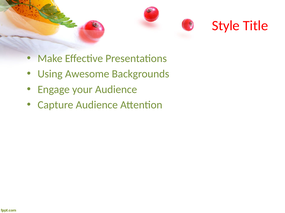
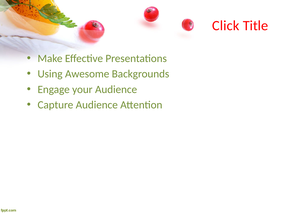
Style: Style -> Click
